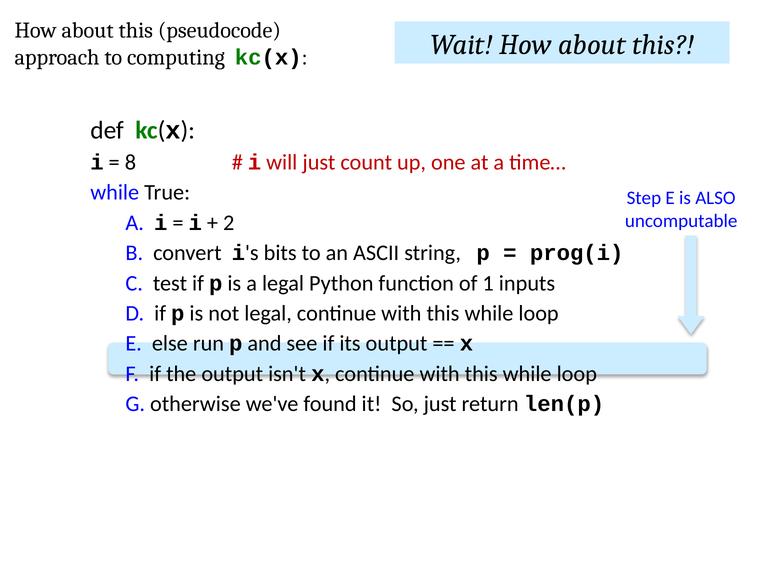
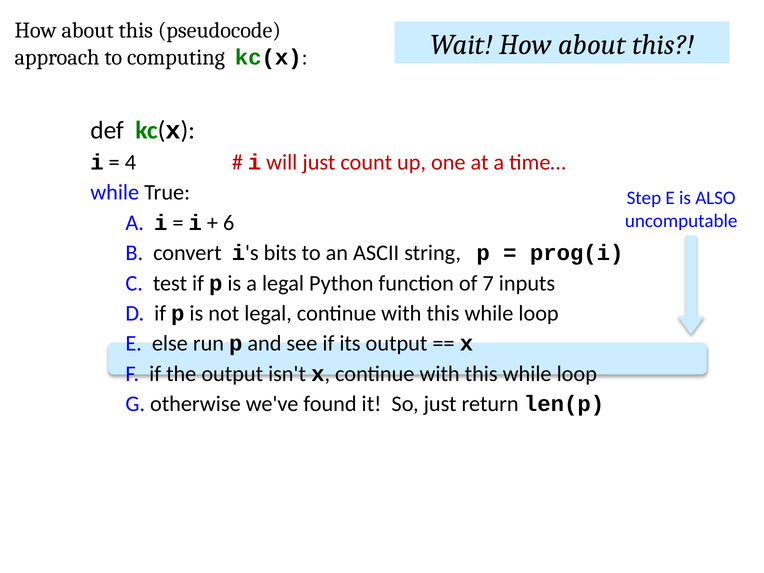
8: 8 -> 4
2: 2 -> 6
1: 1 -> 7
